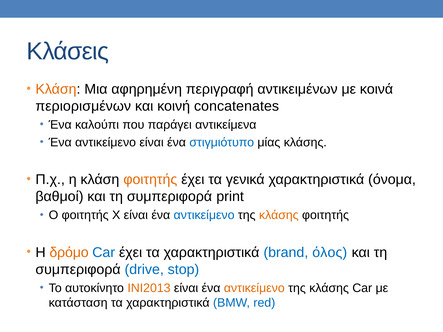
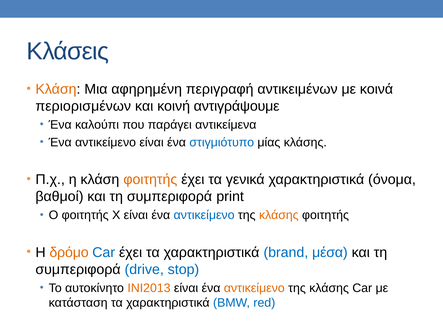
concatenates: concatenates -> αντιγράψουμε
όλος: όλος -> μέσα
